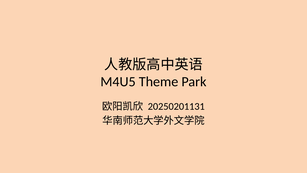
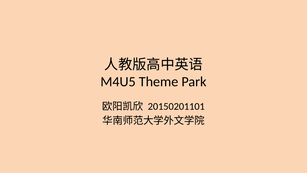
20250201131: 20250201131 -> 20150201101
